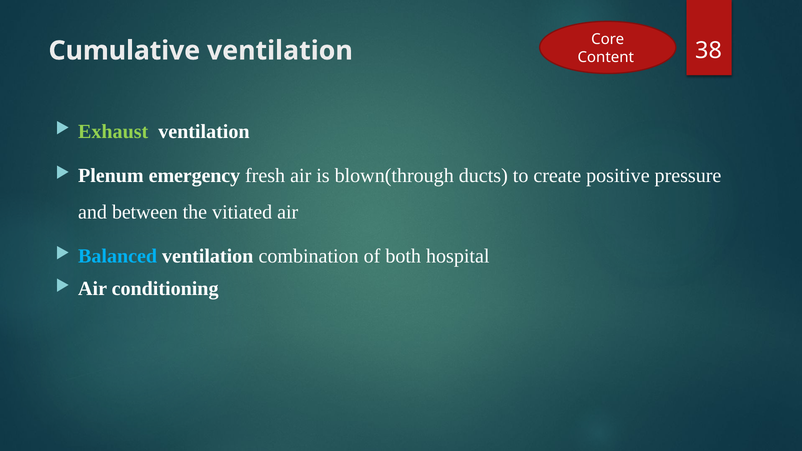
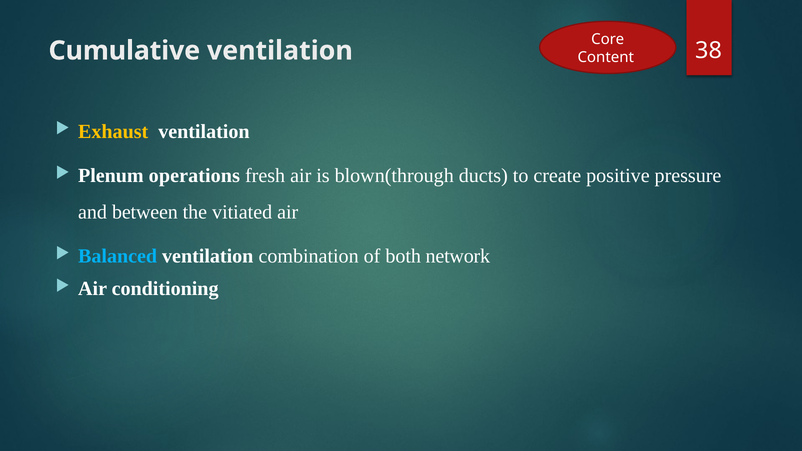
Exhaust colour: light green -> yellow
emergency: emergency -> operations
hospital: hospital -> network
